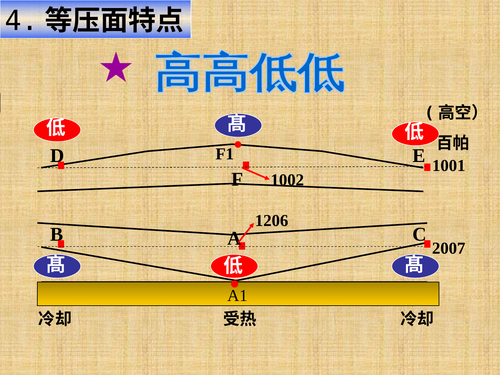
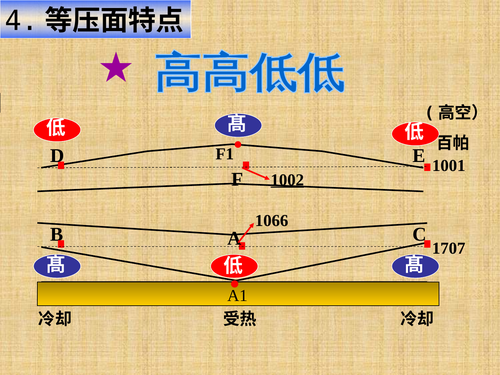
1002 underline: none -> present
1206: 1206 -> 1066
2007: 2007 -> 1707
